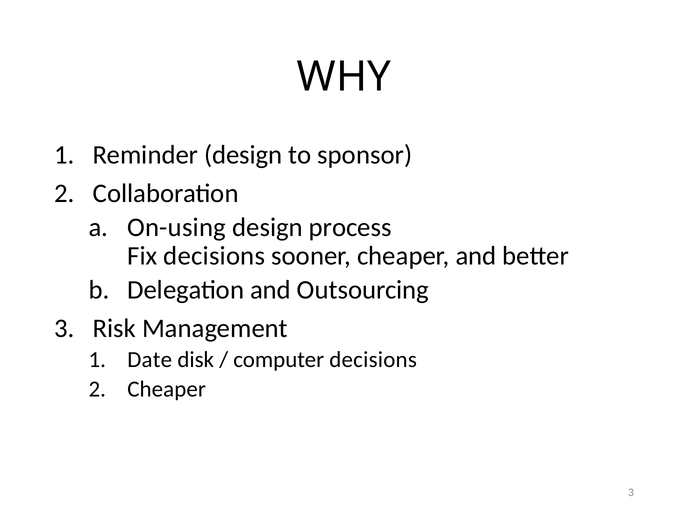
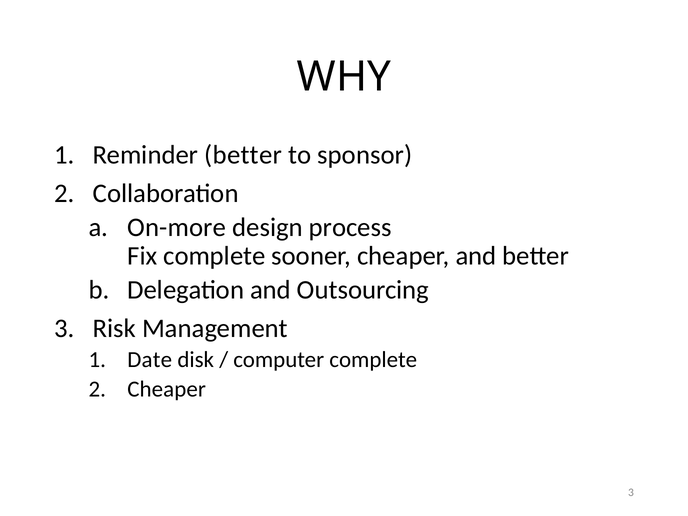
Reminder design: design -> better
On-using: On-using -> On-more
Fix decisions: decisions -> complete
computer decisions: decisions -> complete
